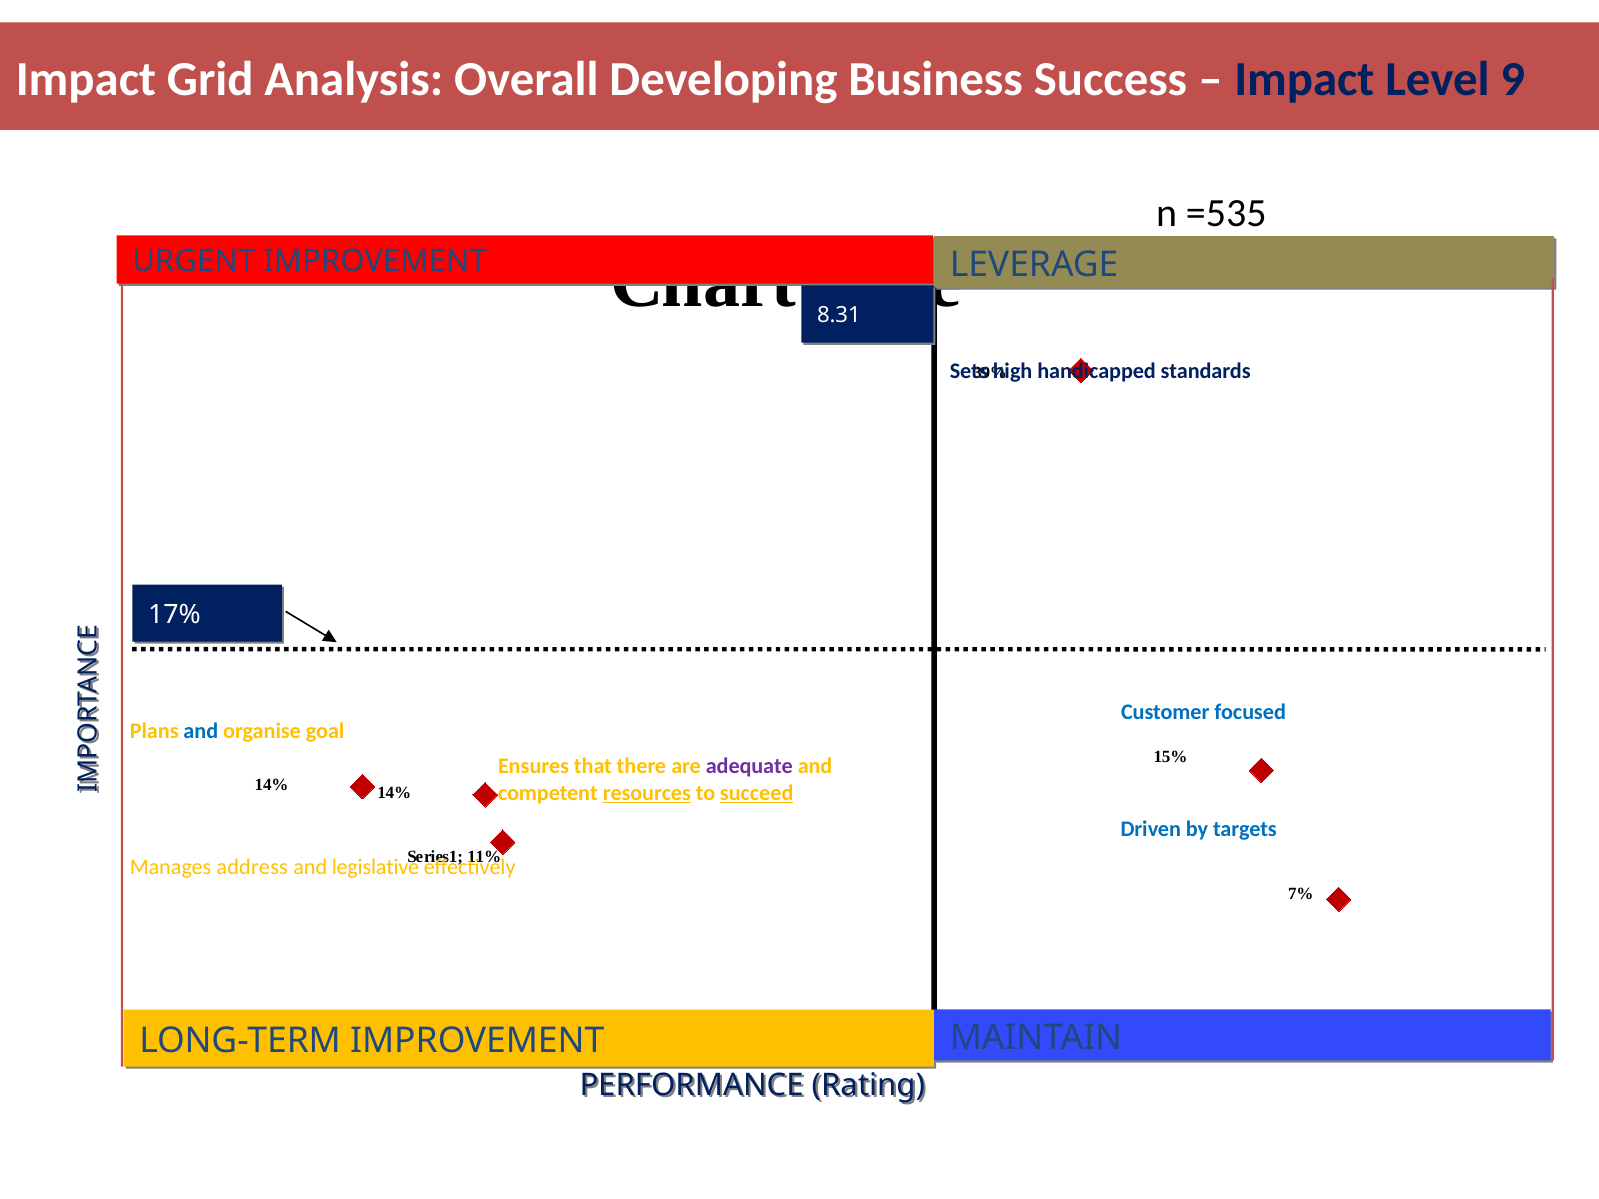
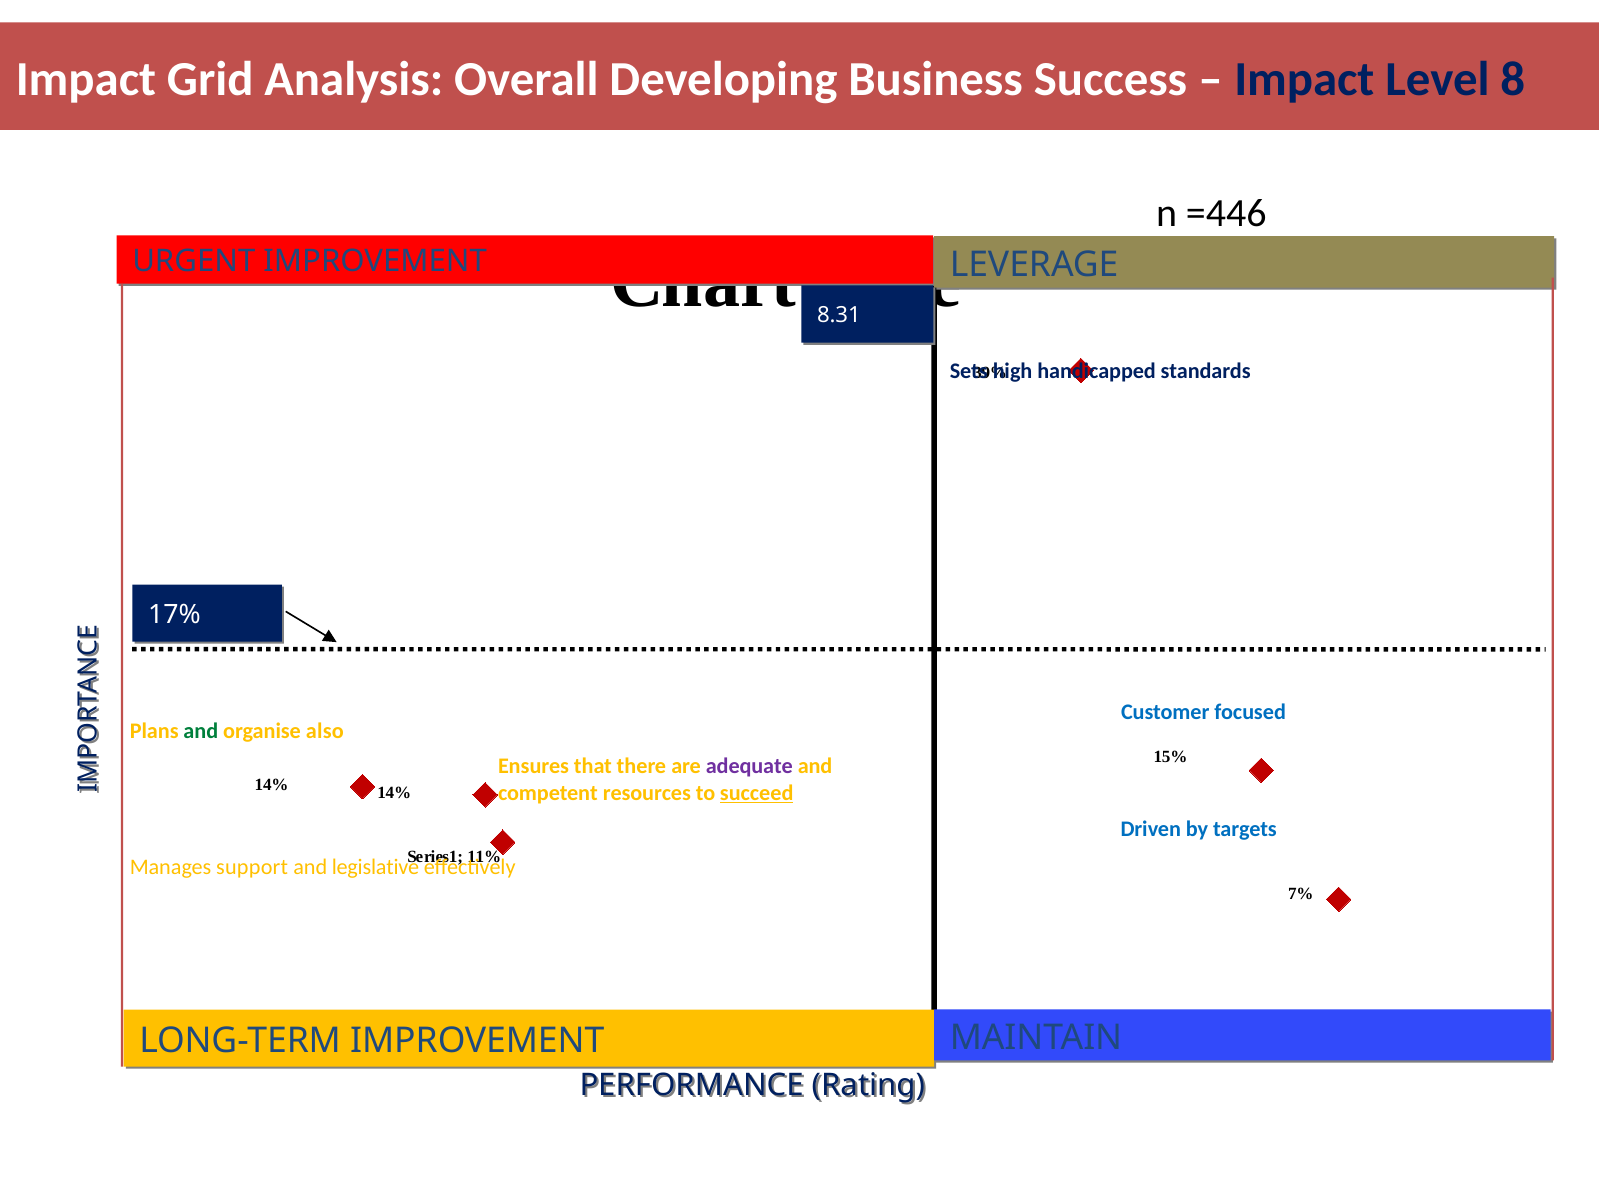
9: 9 -> 8
=535: =535 -> =446
and at (201, 732) colour: blue -> green
goal: goal -> also
resources underline: present -> none
address: address -> support
